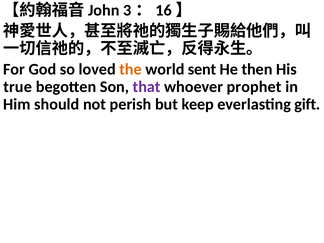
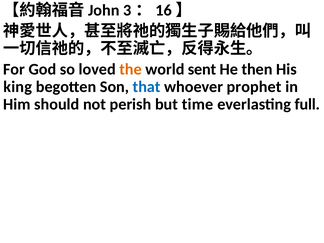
true: true -> king
that colour: purple -> blue
keep: keep -> time
gift: gift -> full
